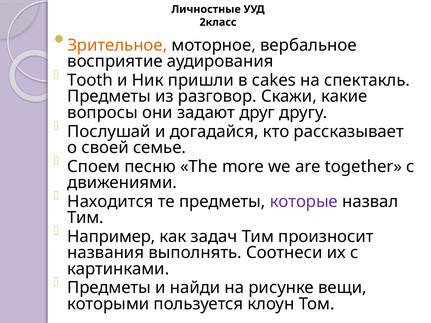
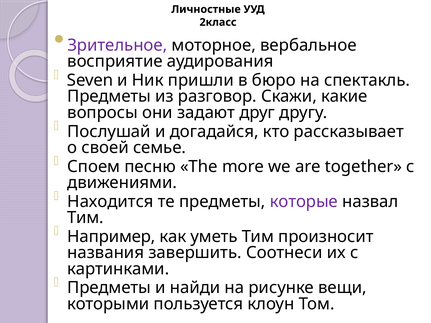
Зрительное colour: orange -> purple
Tooth: Tooth -> Seven
cakes: cakes -> бюро
задач: задач -> уметь
выполнять: выполнять -> завершить
